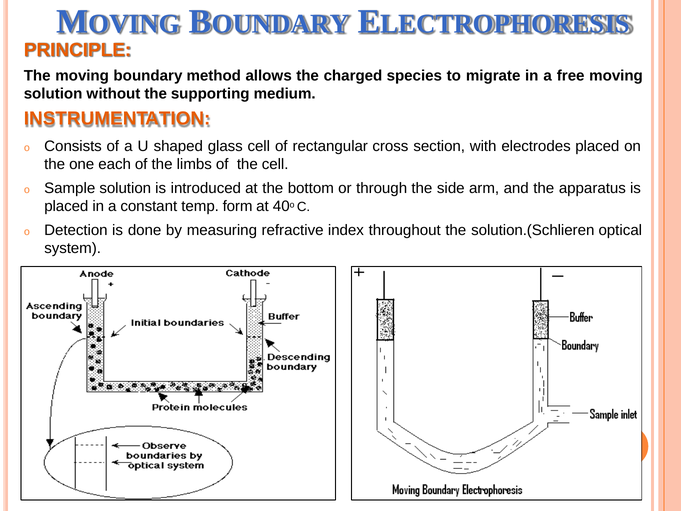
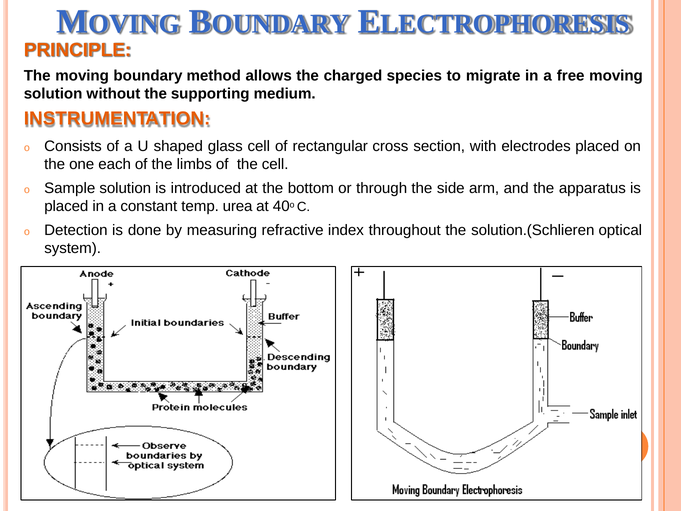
form: form -> urea
